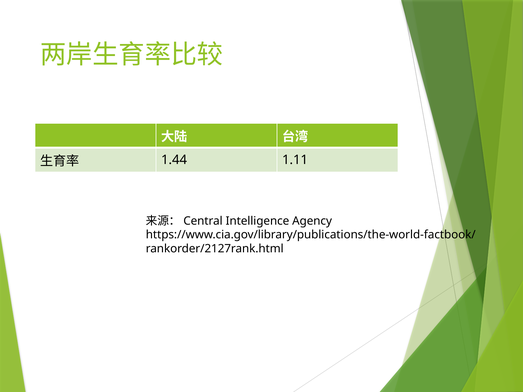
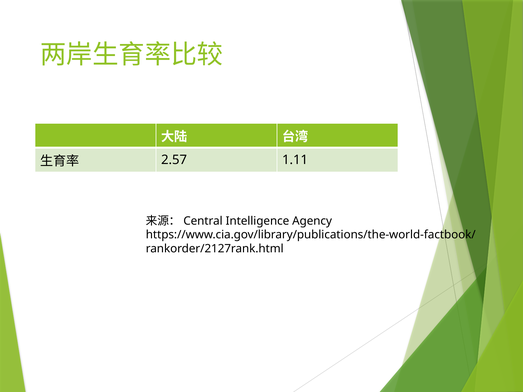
1.44: 1.44 -> 2.57
